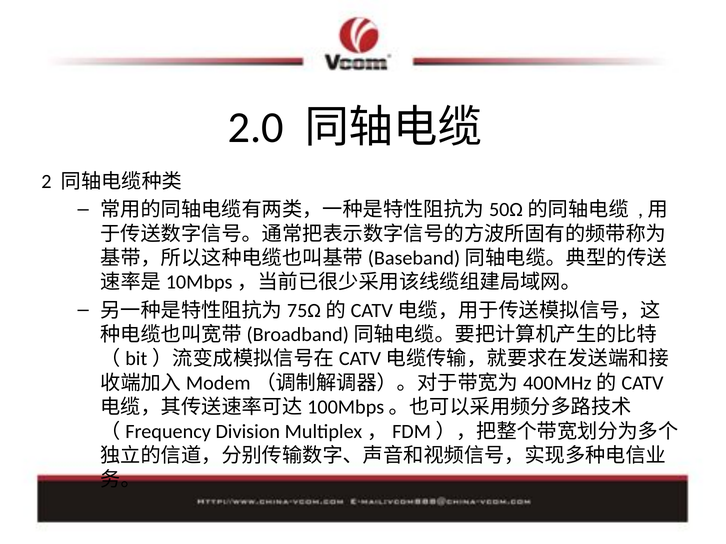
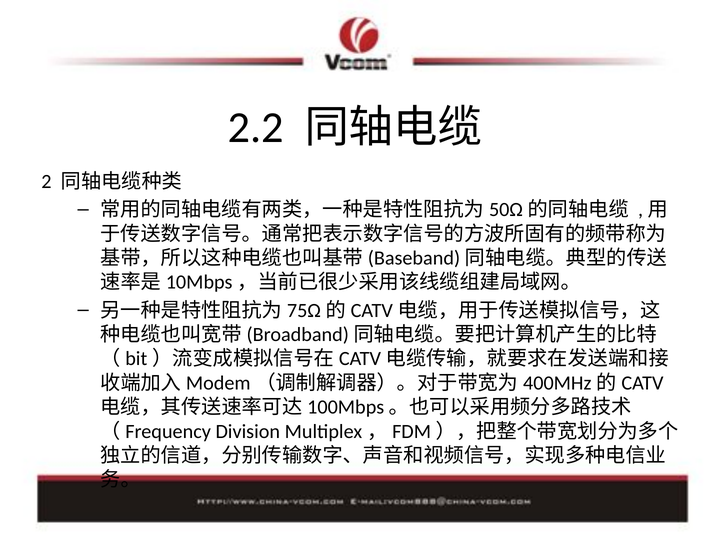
2.0: 2.0 -> 2.2
